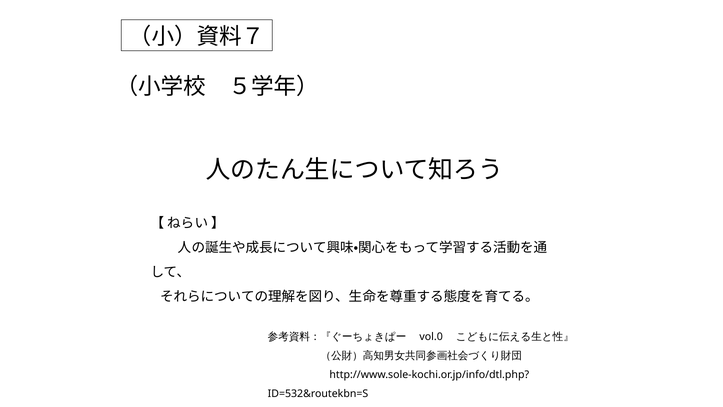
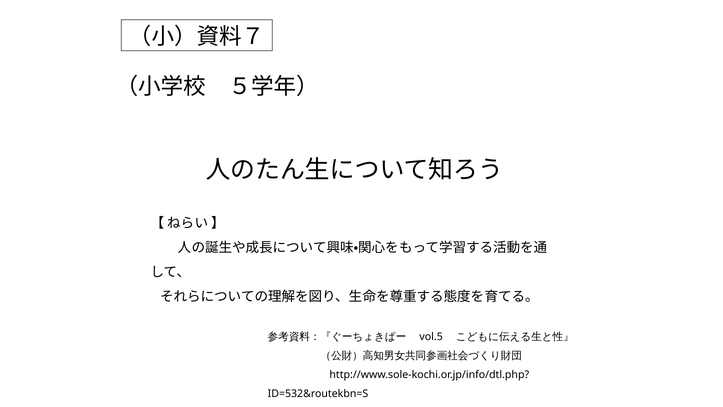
vol.0: vol.0 -> vol.5
